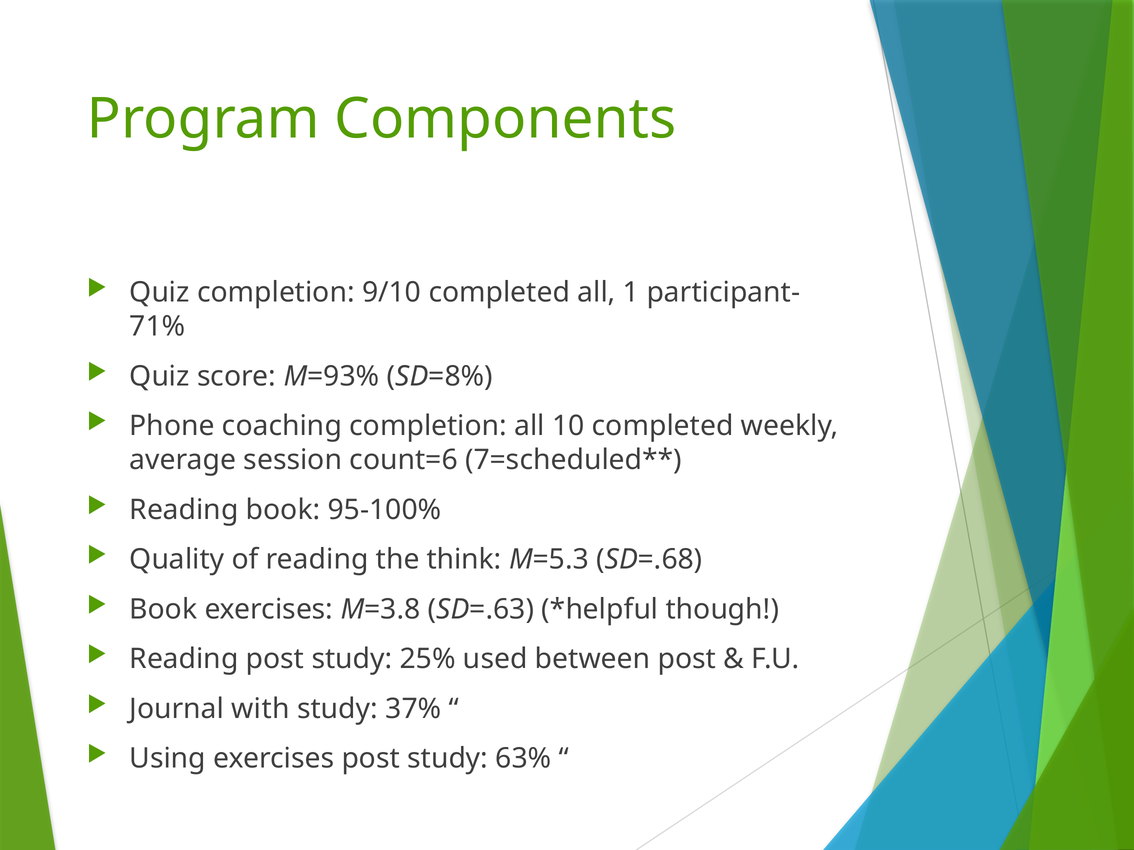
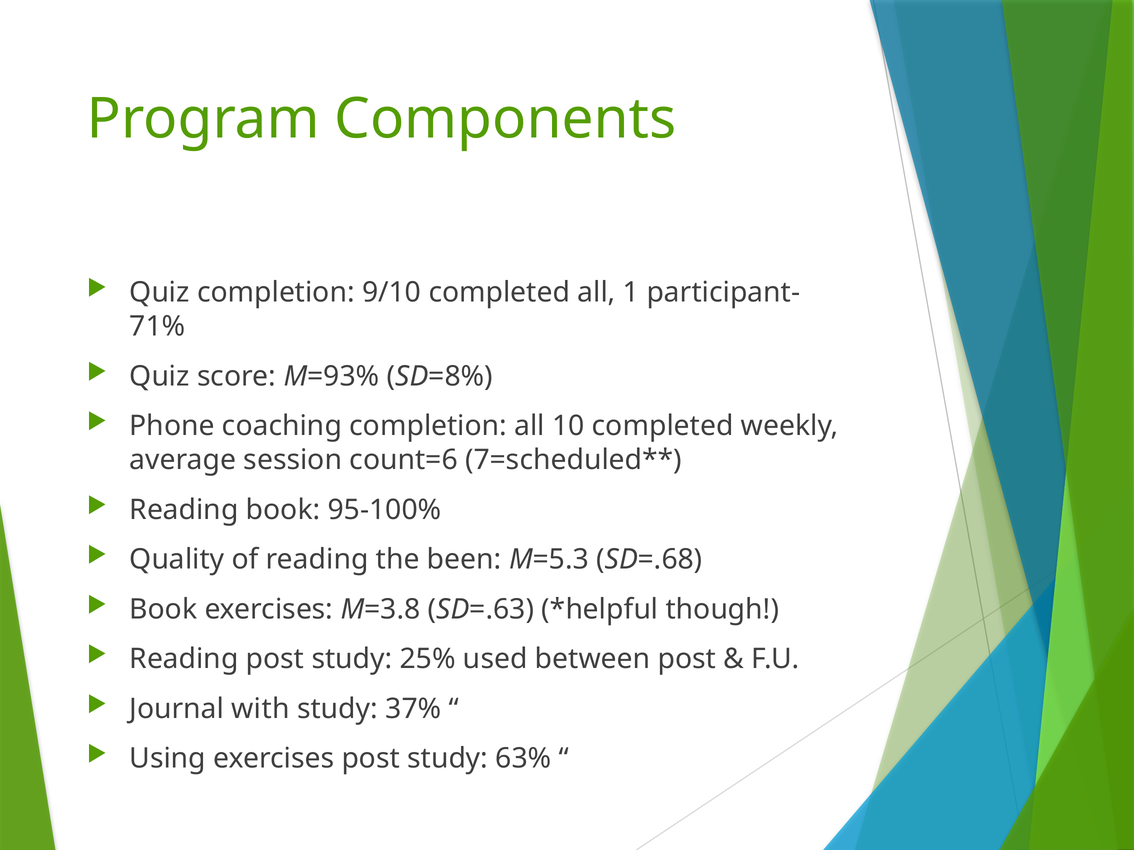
think: think -> been
